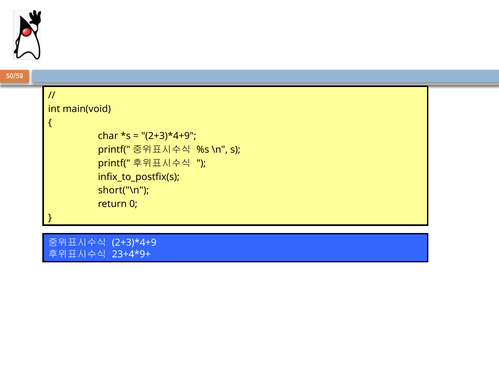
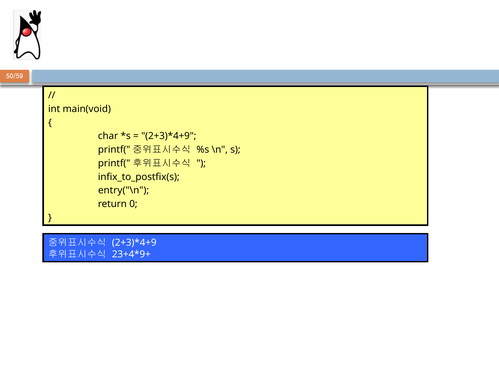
short("\n: short("\n -> entry("\n
